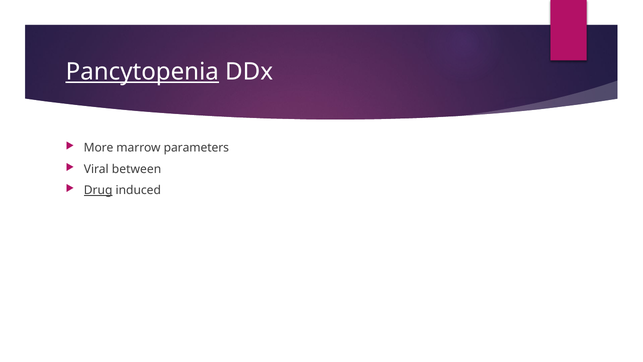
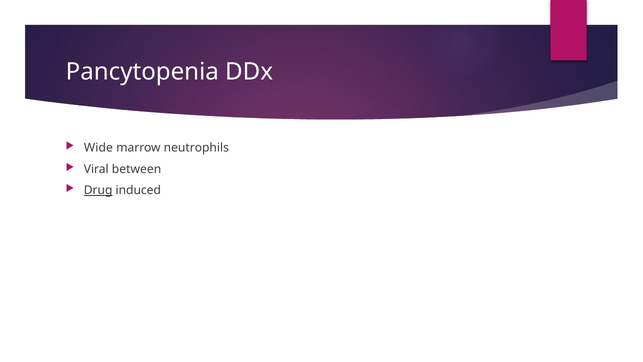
Pancytopenia underline: present -> none
More: More -> Wide
parameters: parameters -> neutrophils
